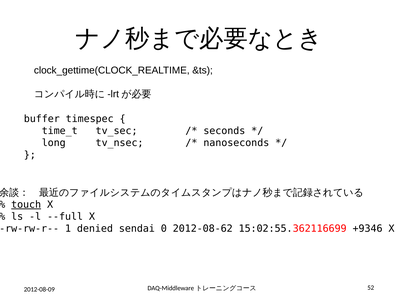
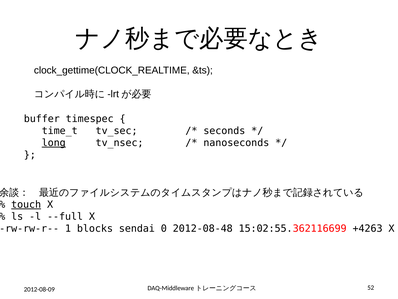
long underline: none -> present
denied: denied -> blocks
2012-08-62: 2012-08-62 -> 2012-08-48
+9346: +9346 -> +4263
